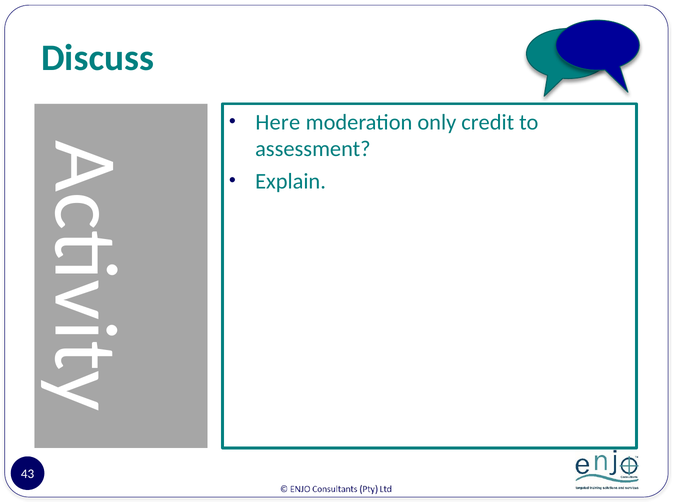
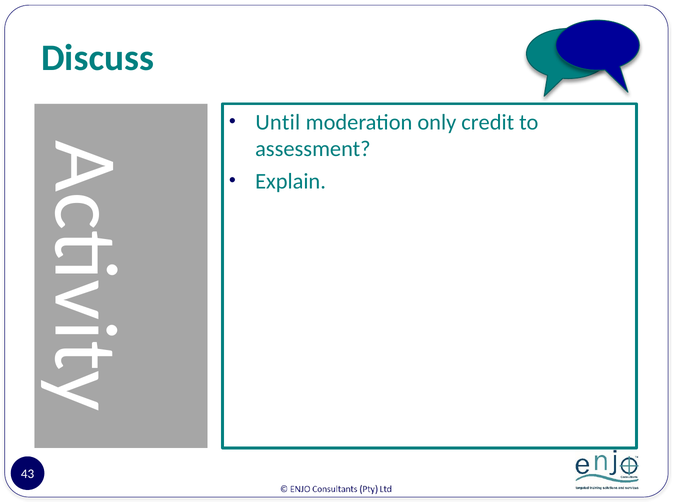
Here: Here -> Until
